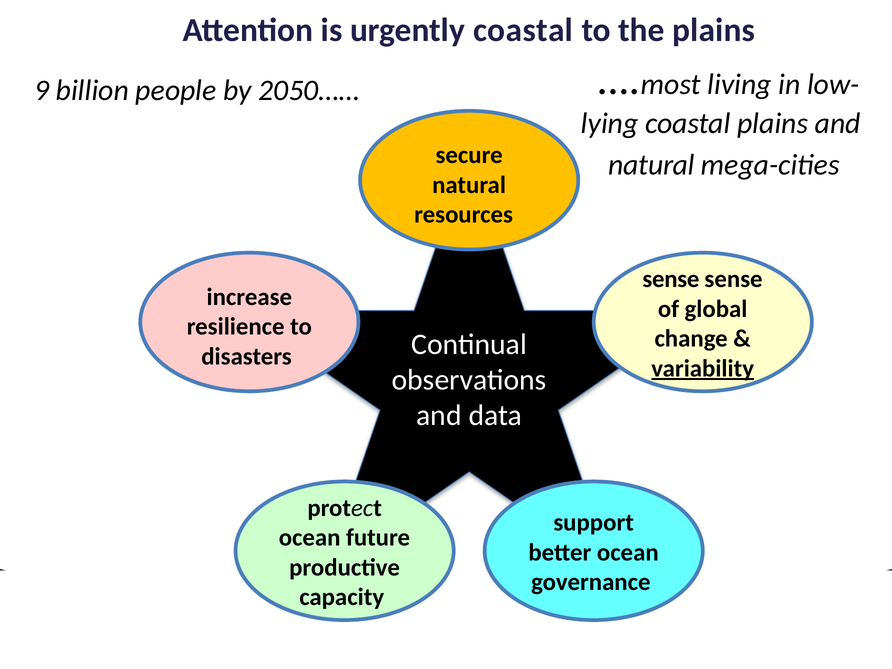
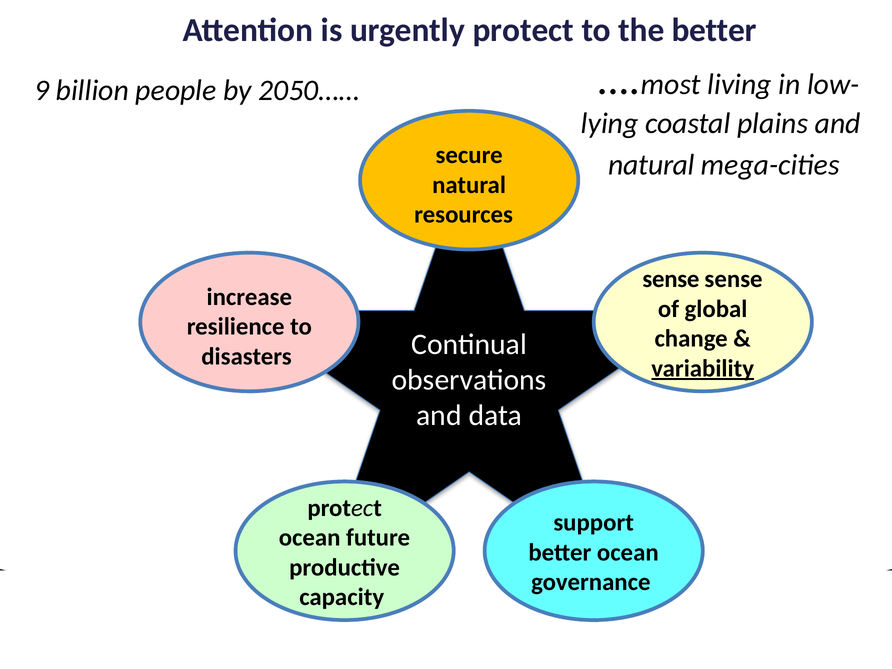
urgently coastal: coastal -> protect
the plains: plains -> better
